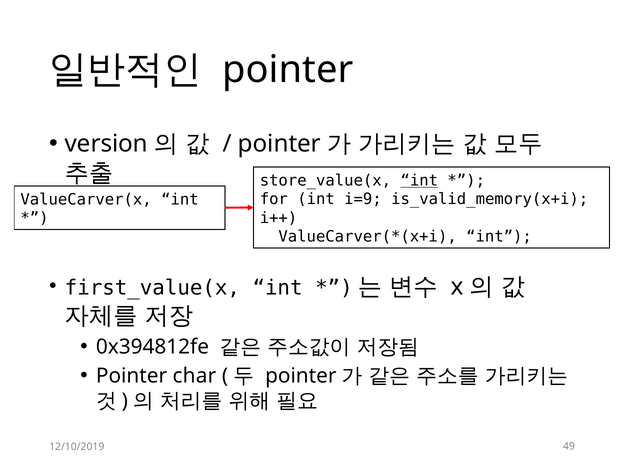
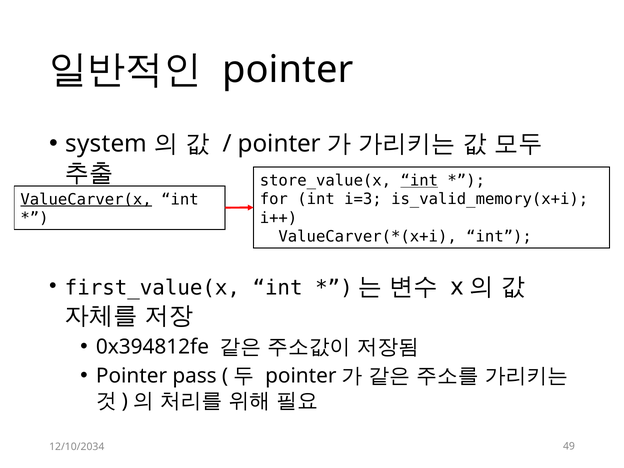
version: version -> system
i=9: i=9 -> i=3
ValueCarver(x underline: none -> present
char: char -> pass
12/10/2019: 12/10/2019 -> 12/10/2034
